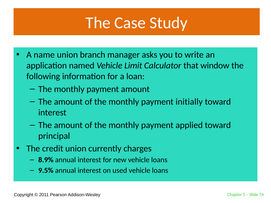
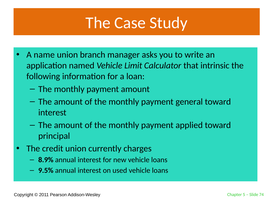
window: window -> intrinsic
initially: initially -> general
